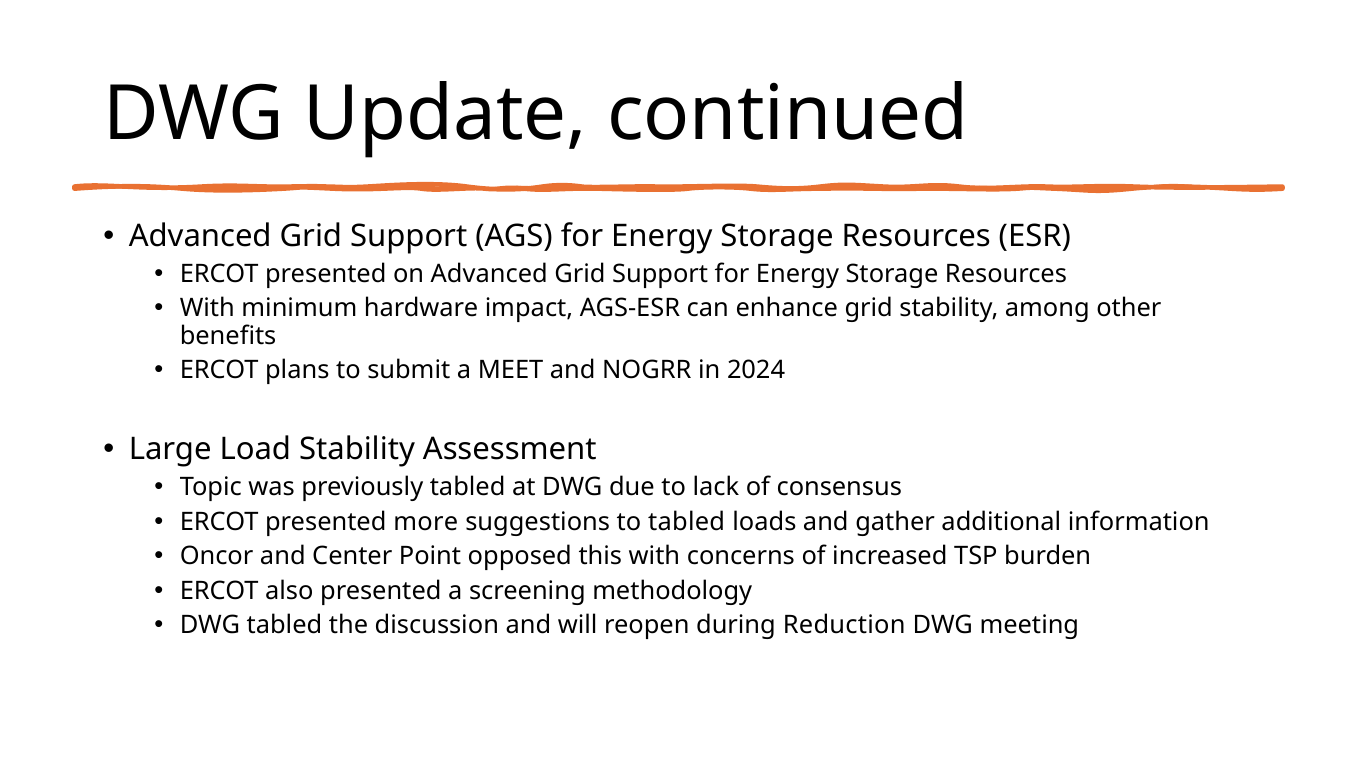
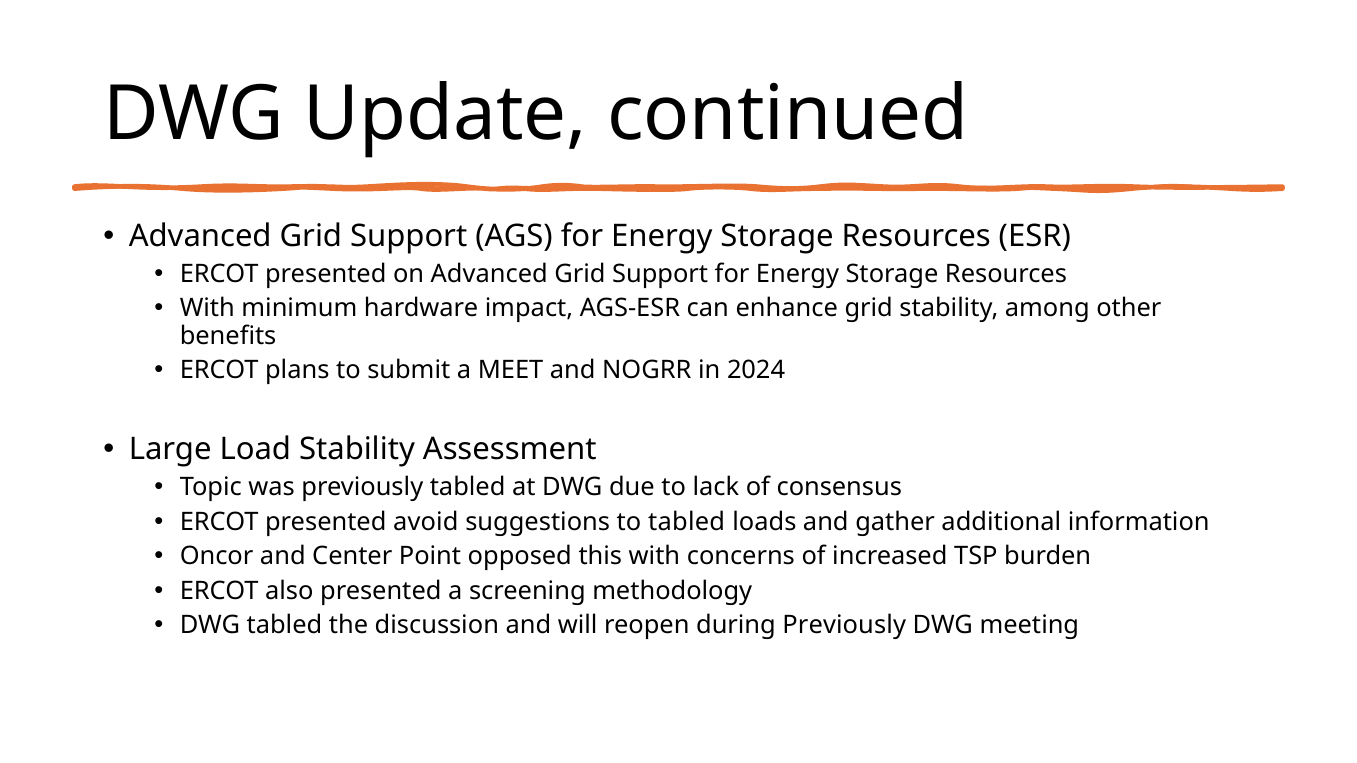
more: more -> avoid
during Reduction: Reduction -> Previously
